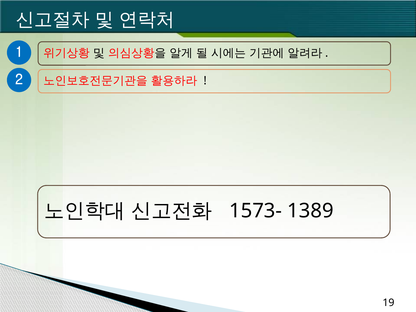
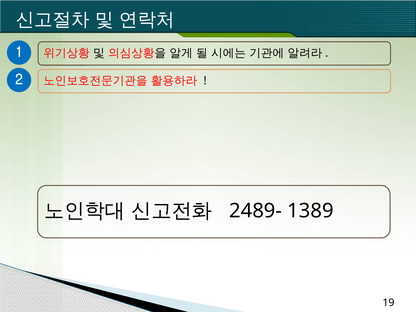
1573-: 1573- -> 2489-
